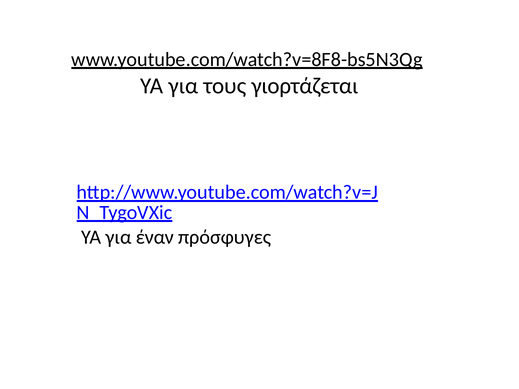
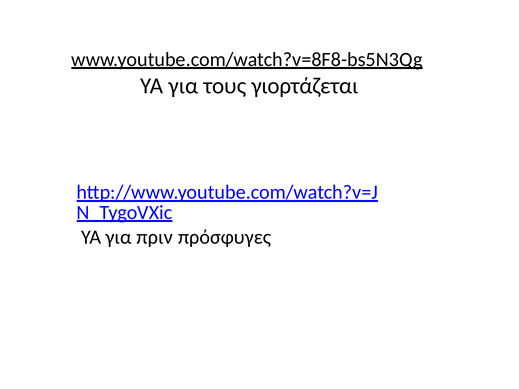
έναν: έναν -> πριν
